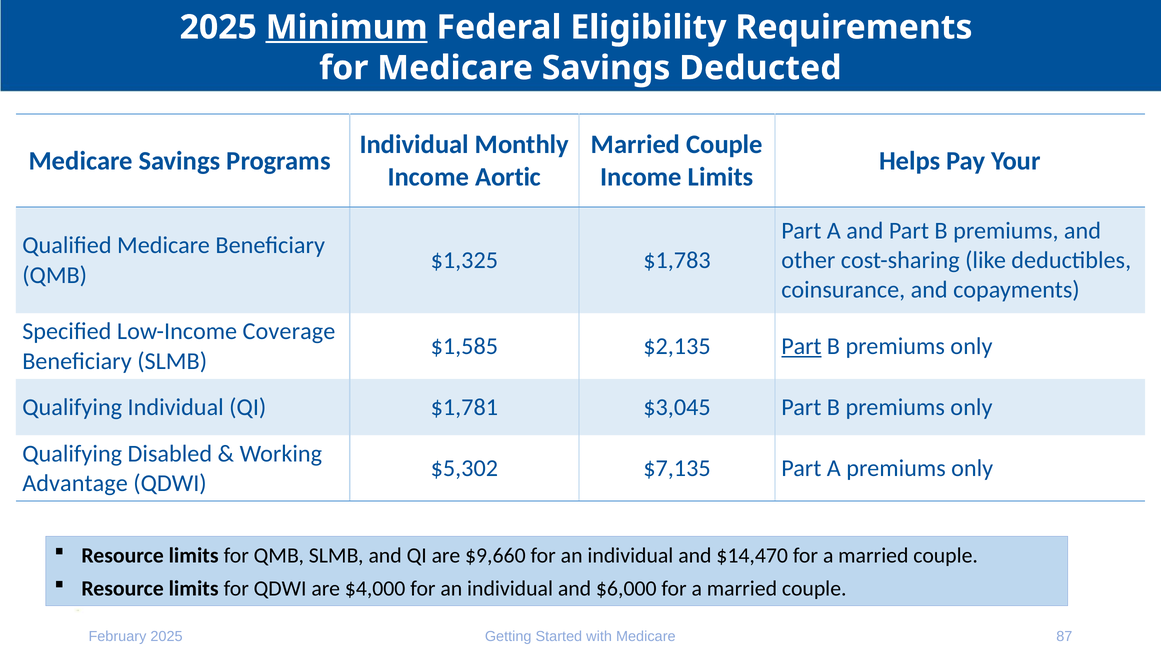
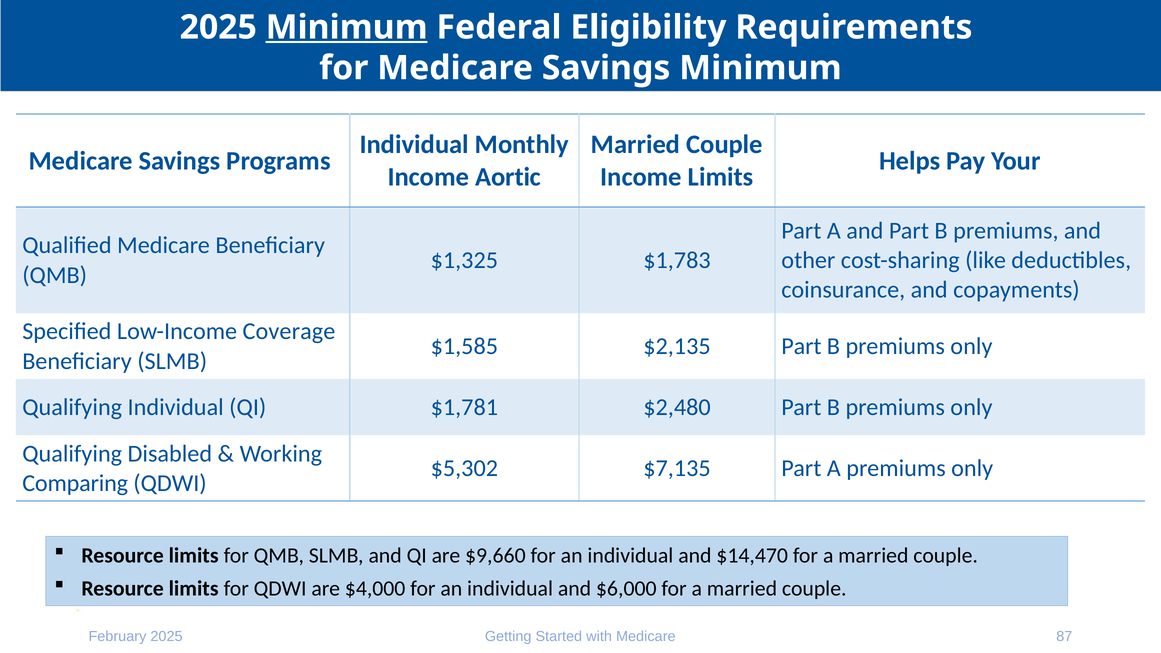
Savings Deducted: Deducted -> Minimum
Part at (801, 346) underline: present -> none
$3,045: $3,045 -> $2,480
Advantage: Advantage -> Comparing
